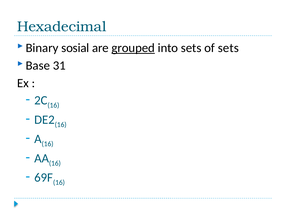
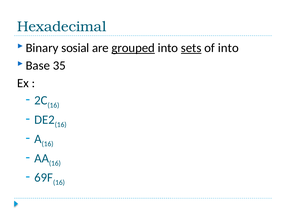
sets at (191, 48) underline: none -> present
of sets: sets -> into
31: 31 -> 35
